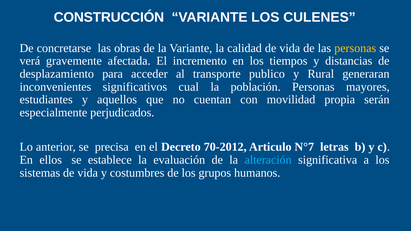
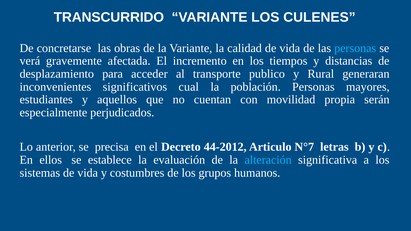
CONSTRUCCIÓN: CONSTRUCCIÓN -> TRANSCURRIDO
personas at (355, 48) colour: yellow -> light blue
70-2012: 70-2012 -> 44-2012
